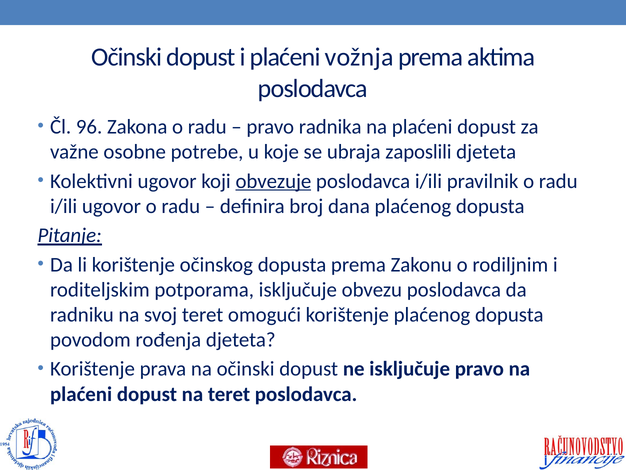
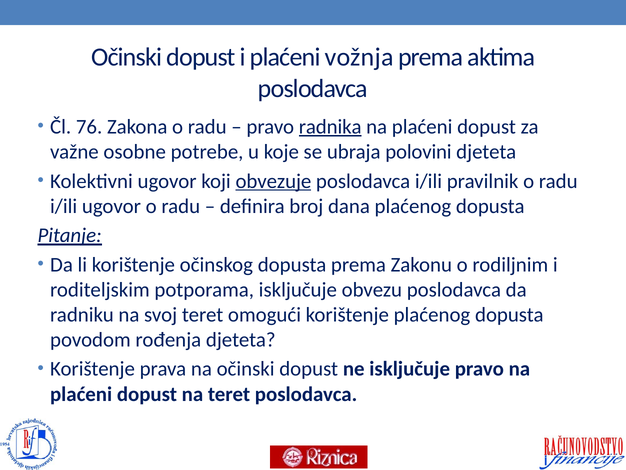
96: 96 -> 76
radnika underline: none -> present
zaposlili: zaposlili -> polovini
